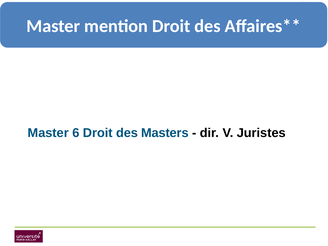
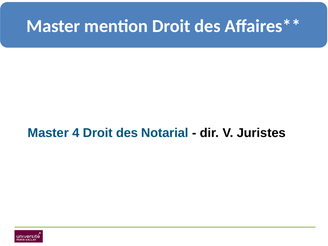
6: 6 -> 4
Masters: Masters -> Notarial
